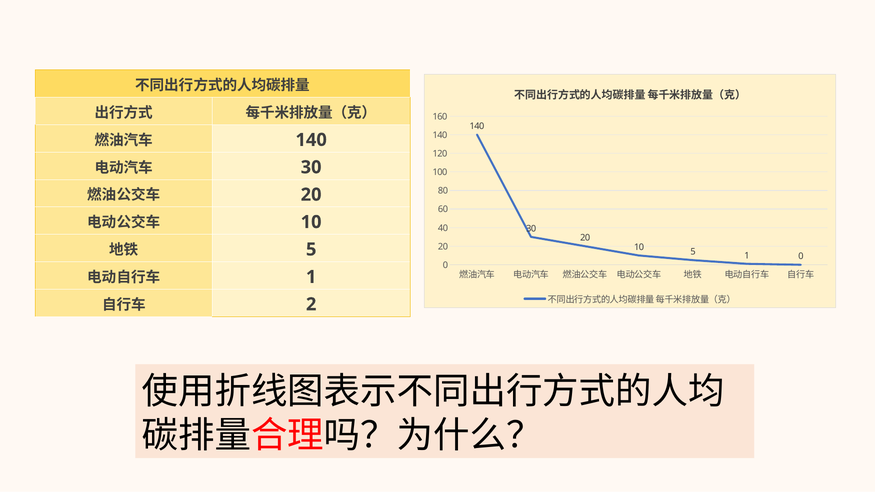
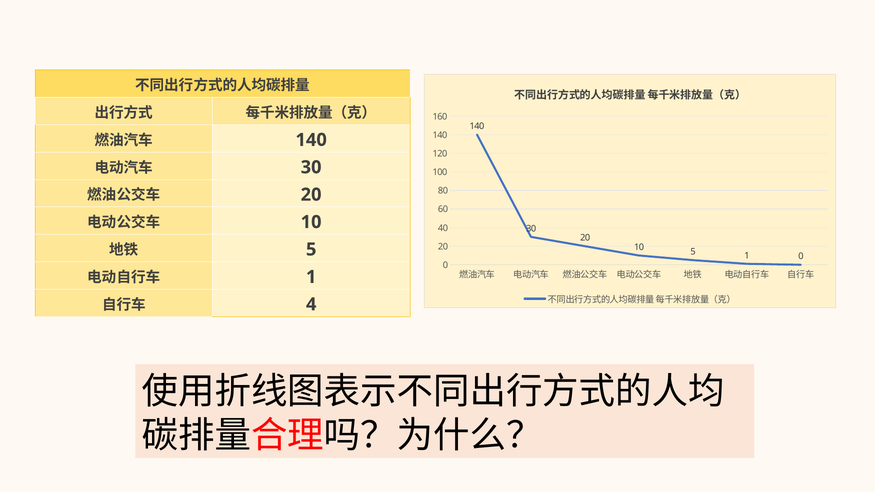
2: 2 -> 4
